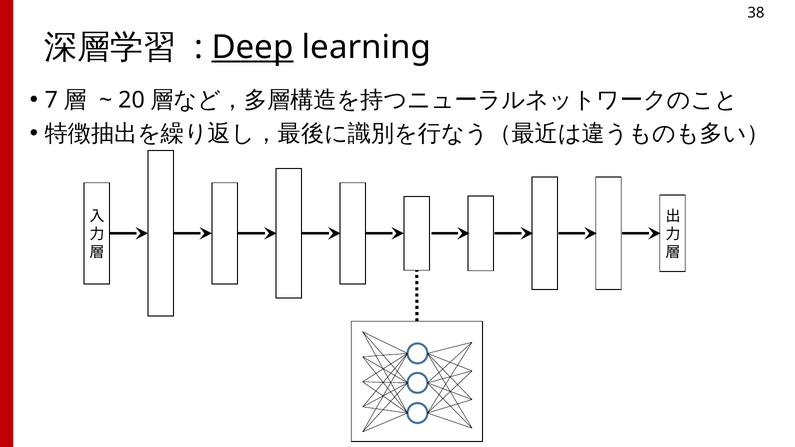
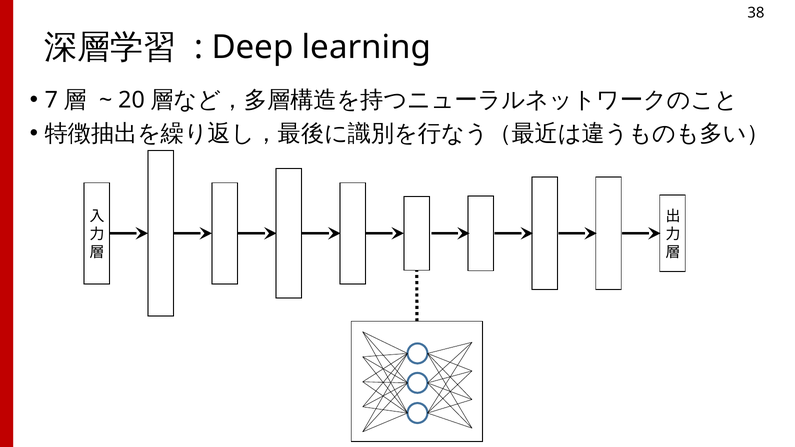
Deep underline: present -> none
